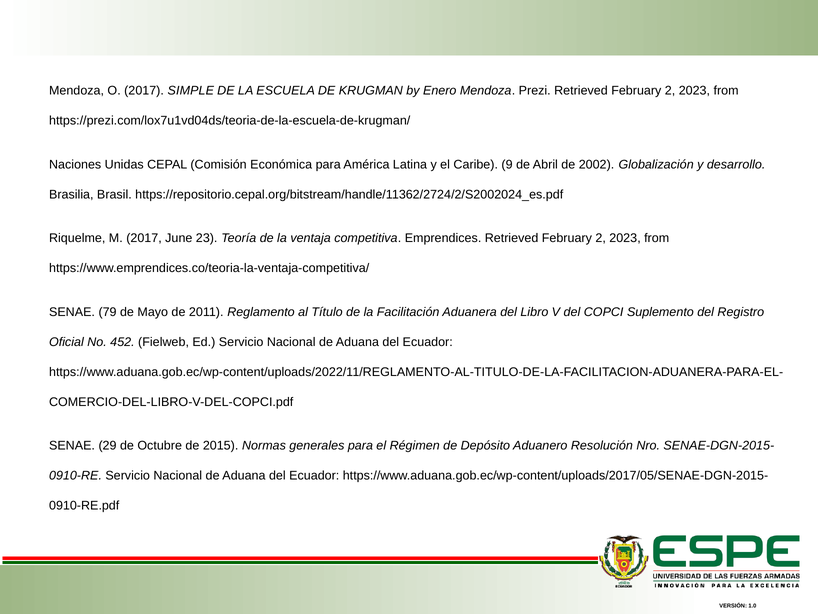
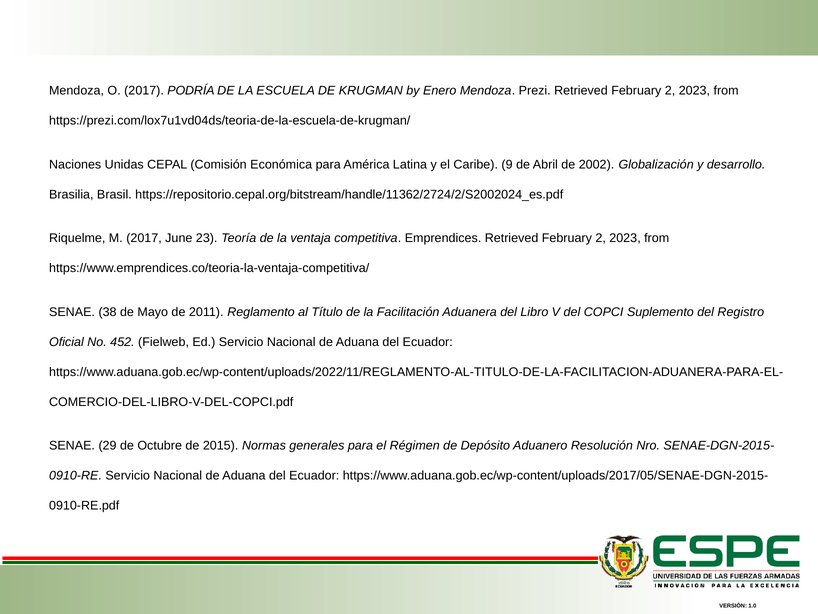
SIMPLE: SIMPLE -> PODRÍA
79: 79 -> 38
